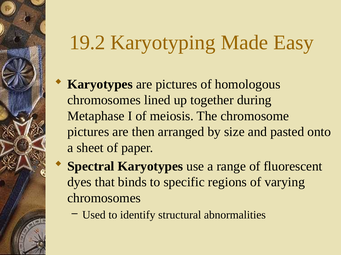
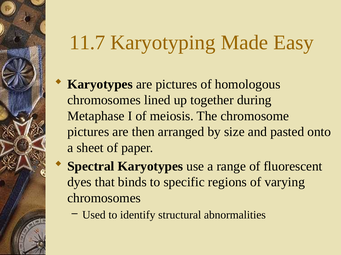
19.2: 19.2 -> 11.7
